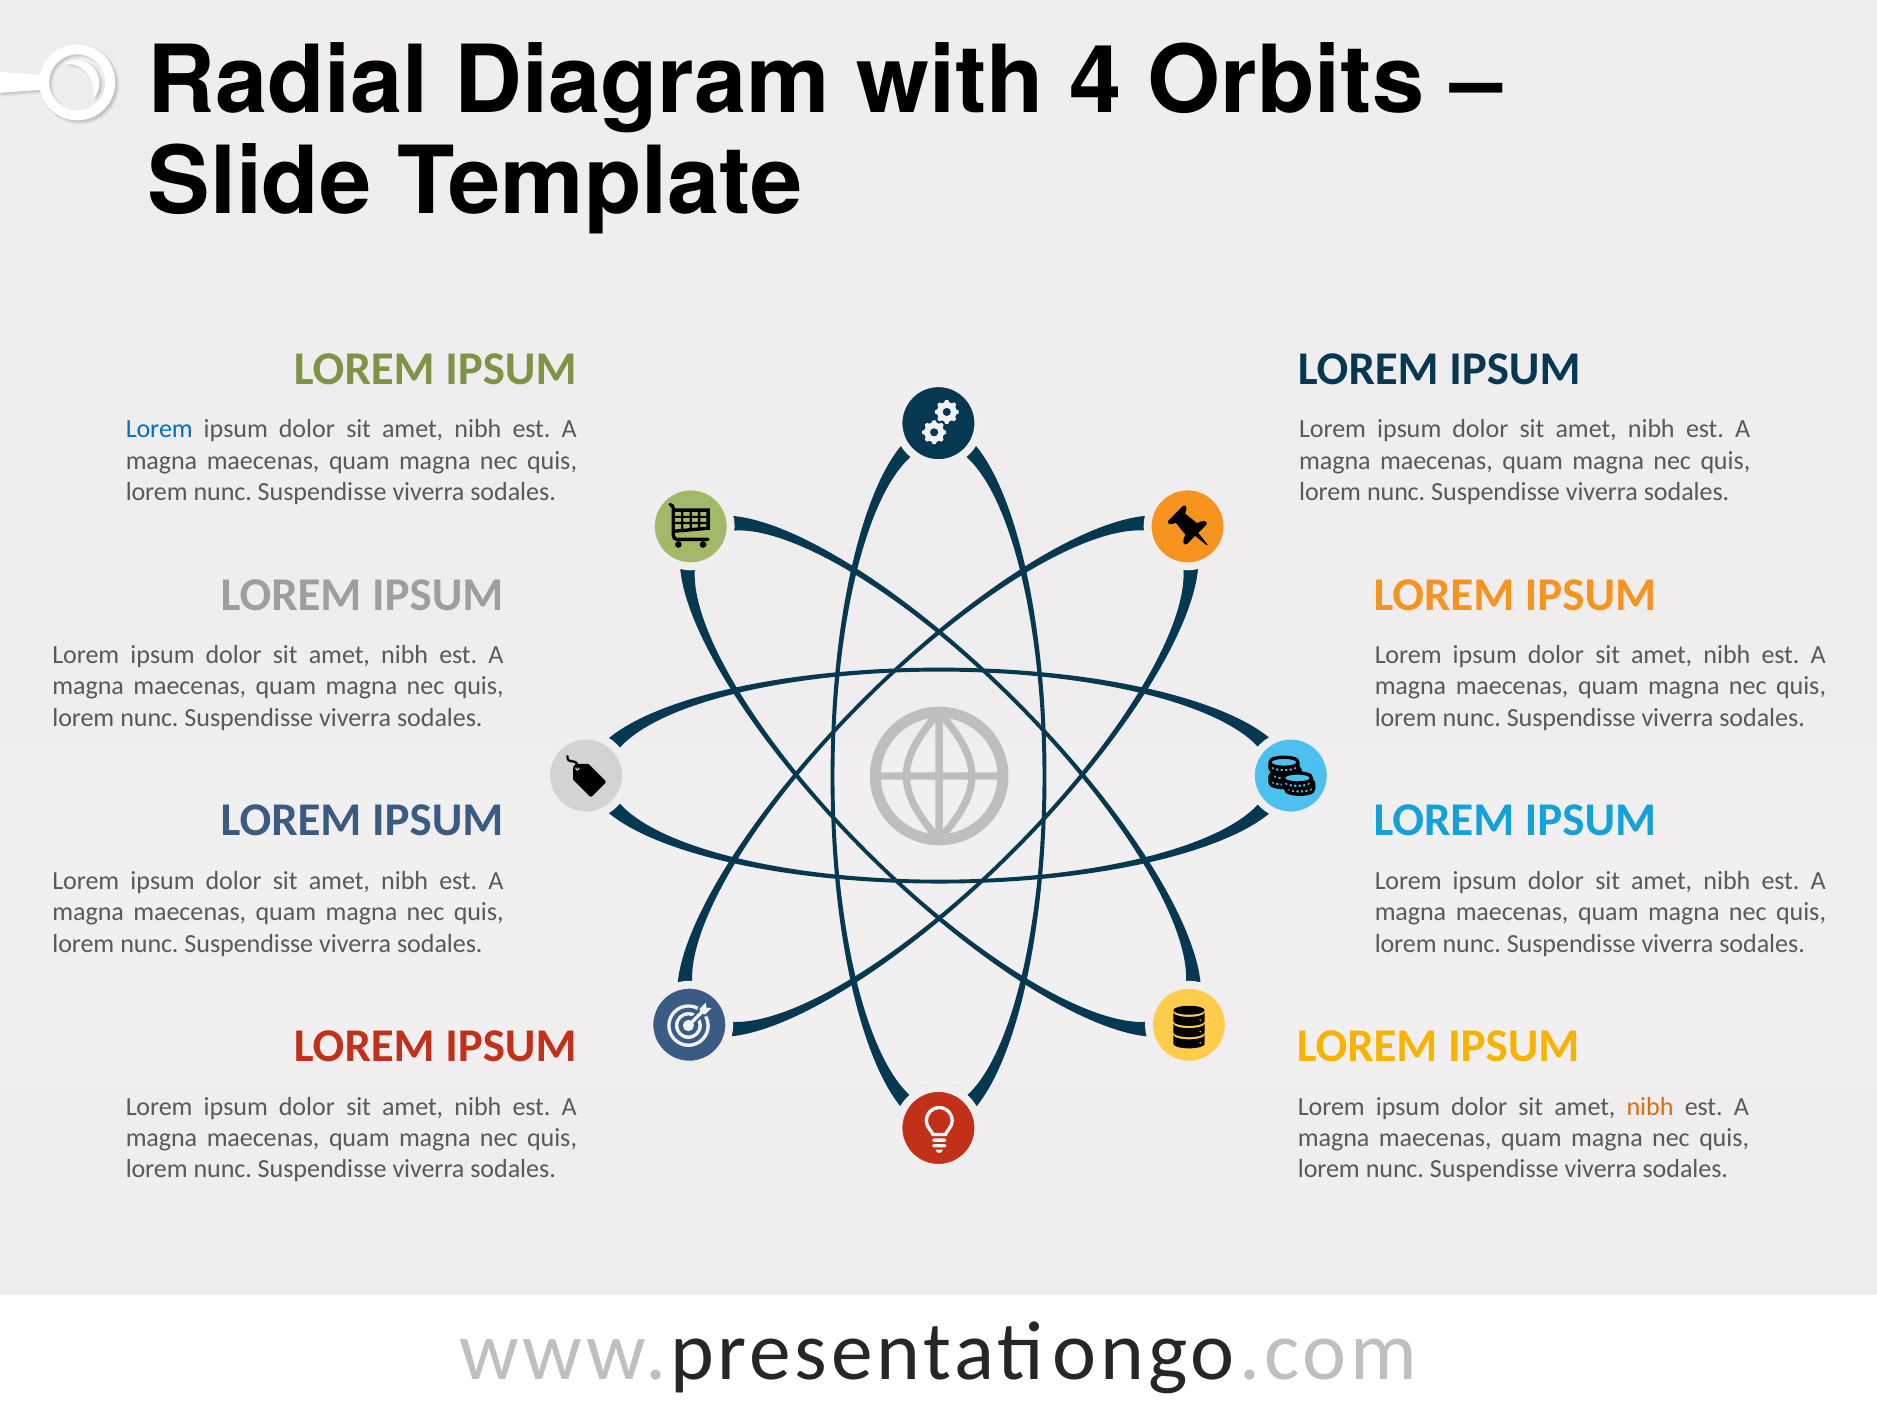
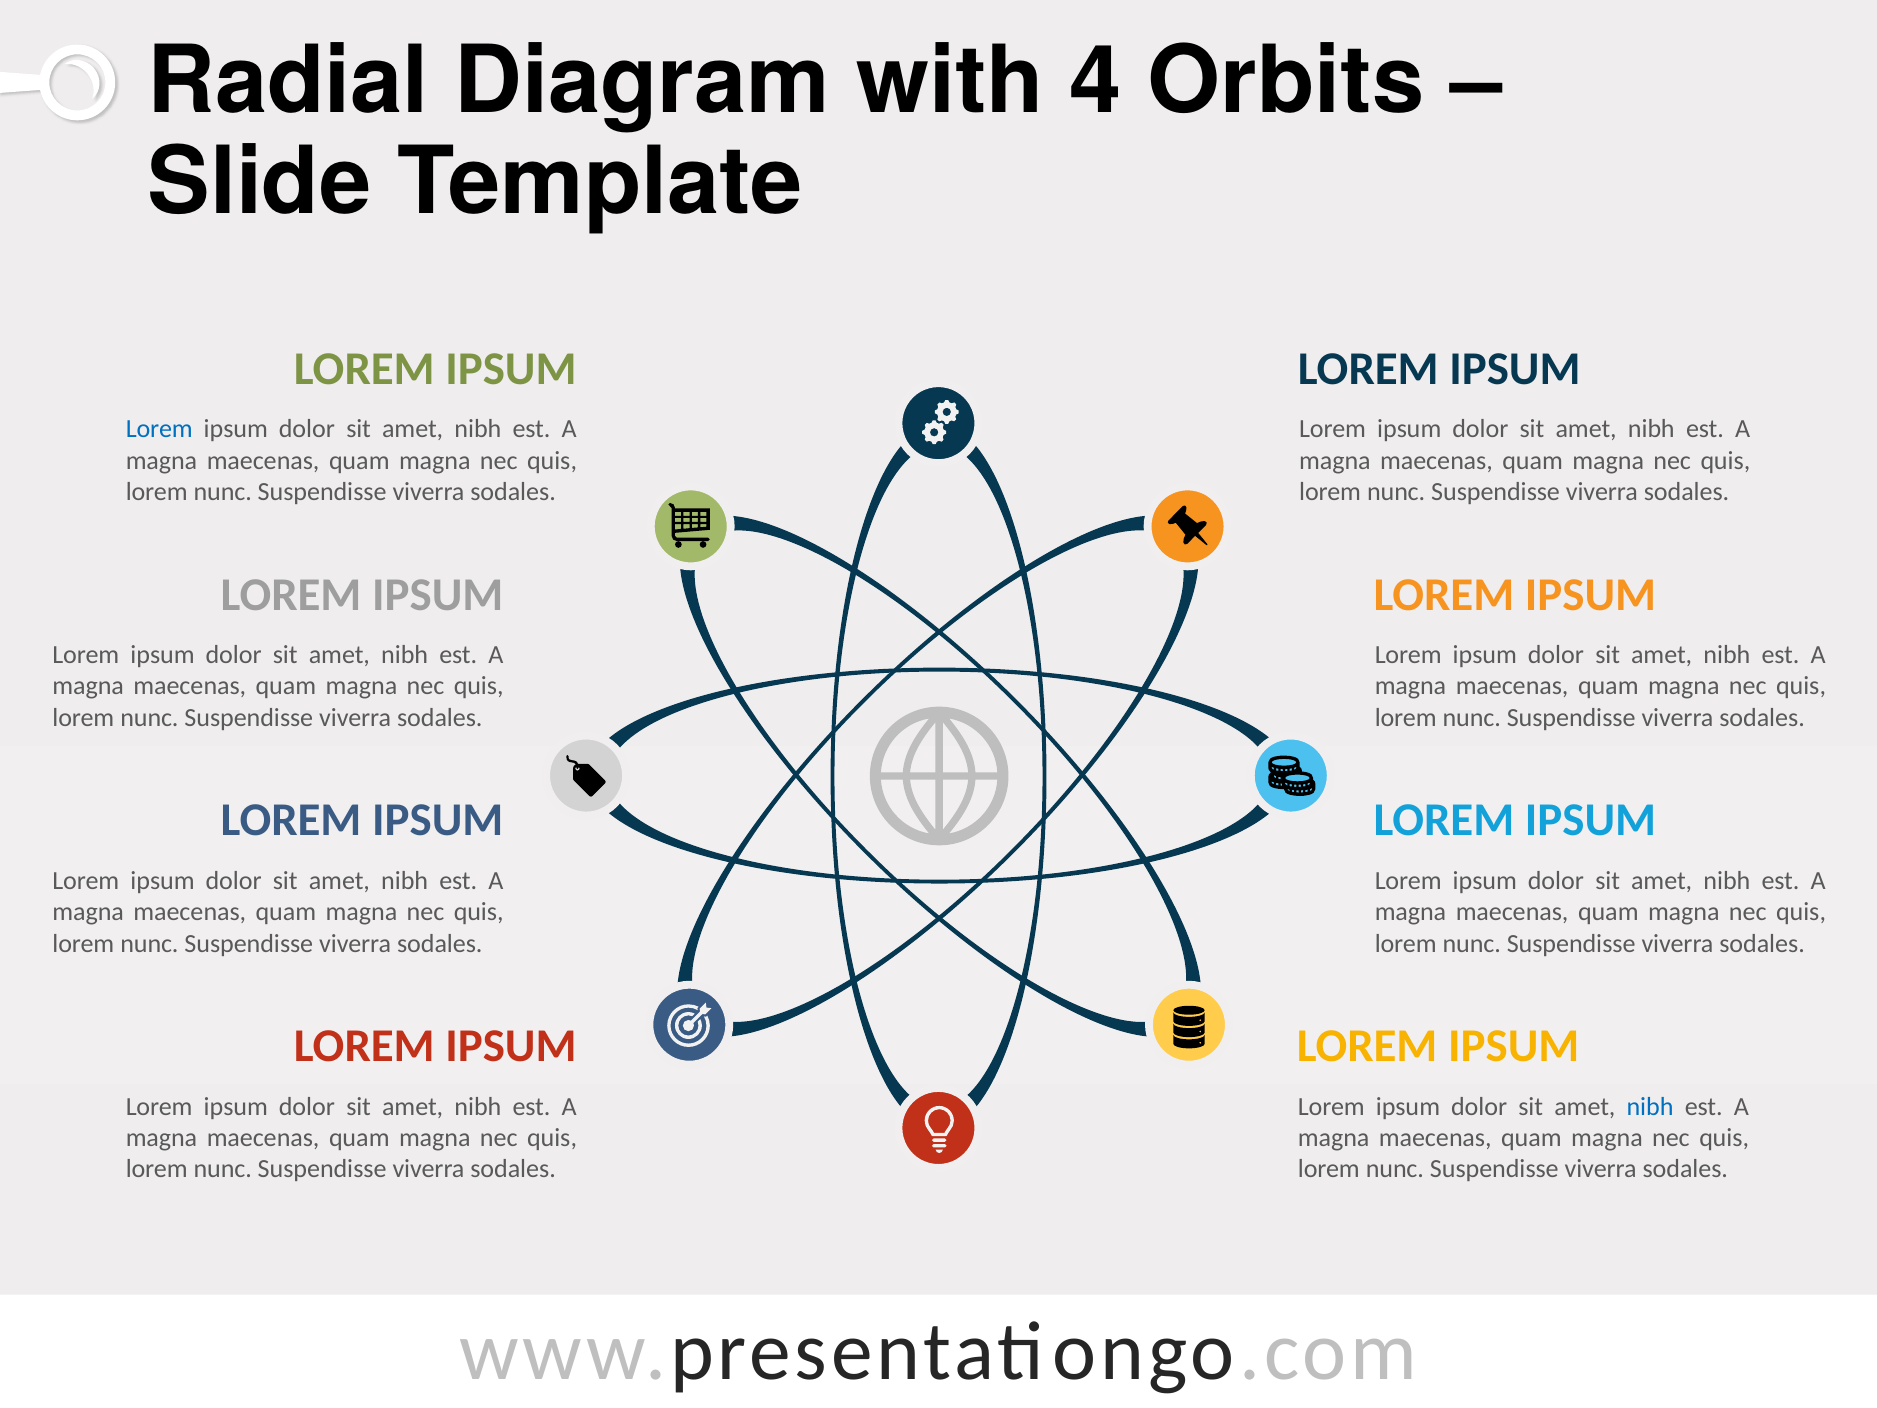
nibh at (1650, 1106) colour: orange -> blue
